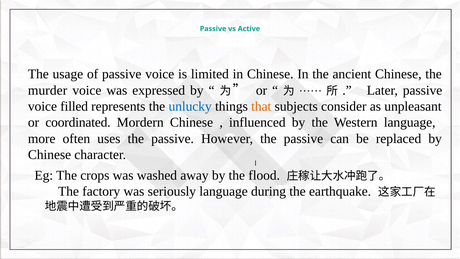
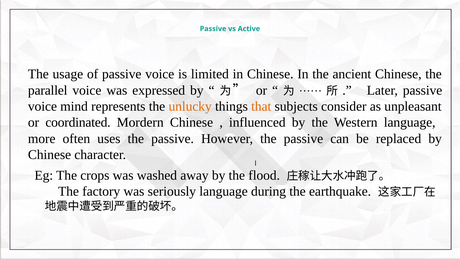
murder: murder -> parallel
filled: filled -> mind
unlucky colour: blue -> orange
